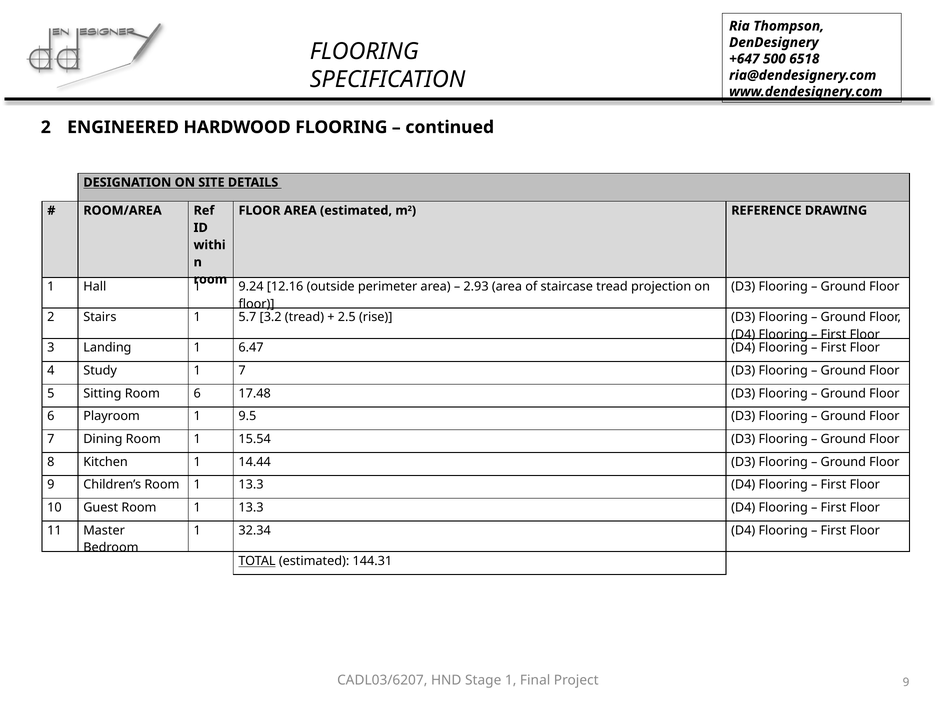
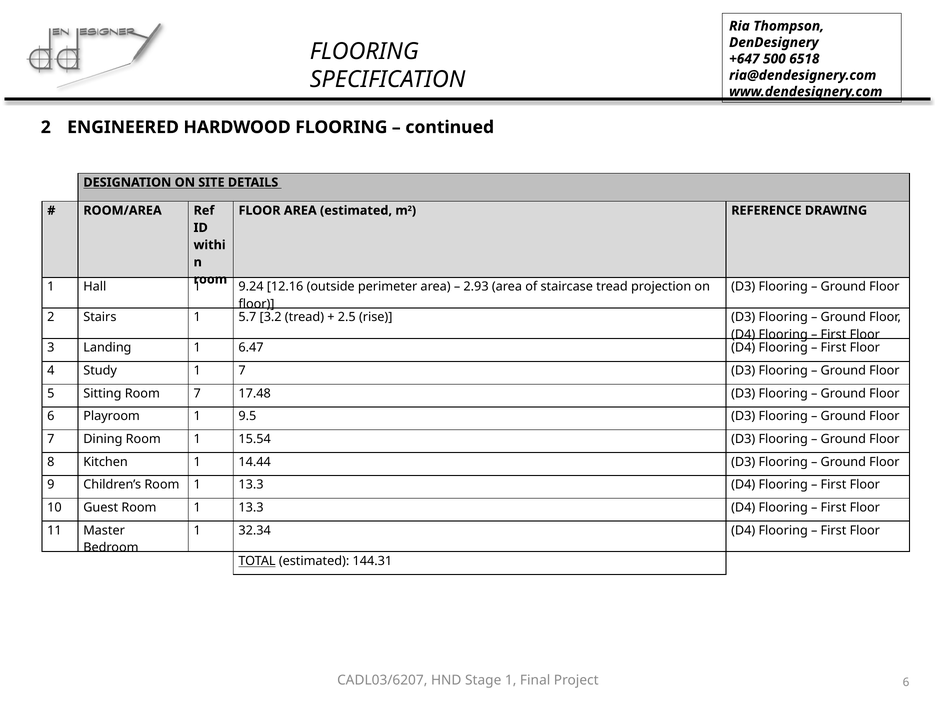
Room 6: 6 -> 7
Project 9: 9 -> 6
